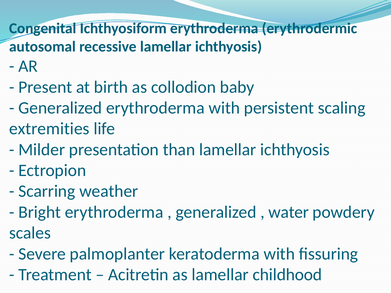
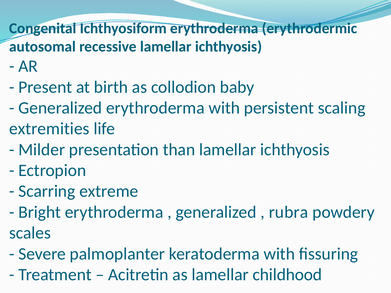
weather: weather -> extreme
water: water -> rubra
